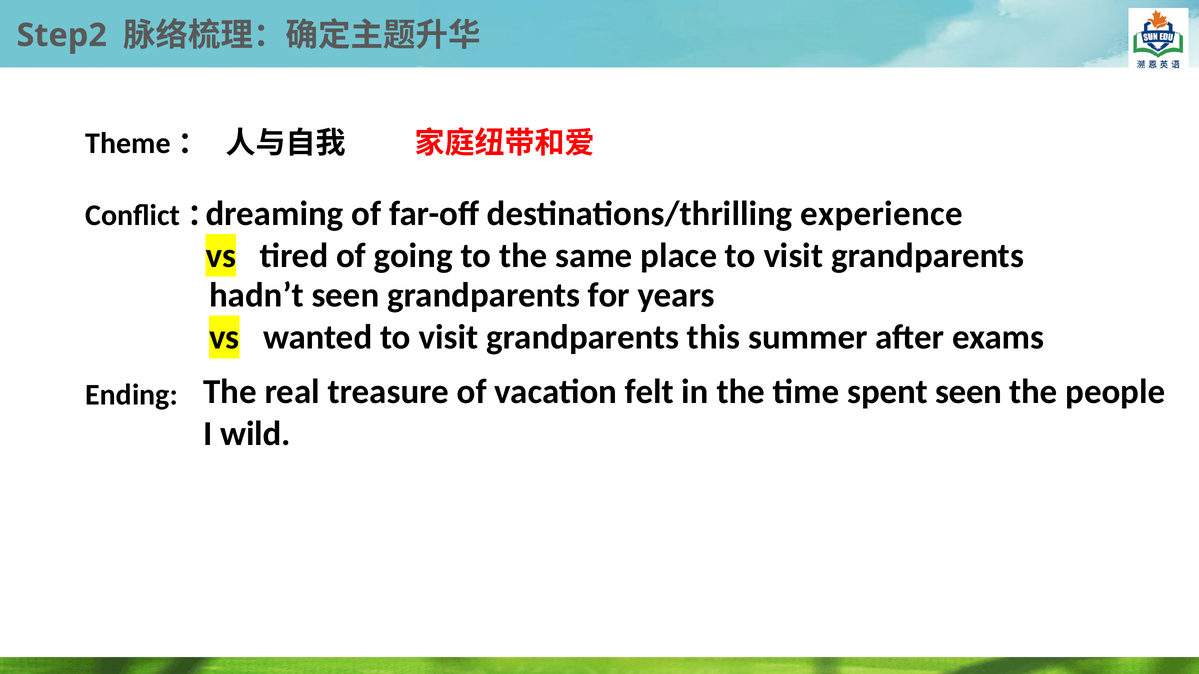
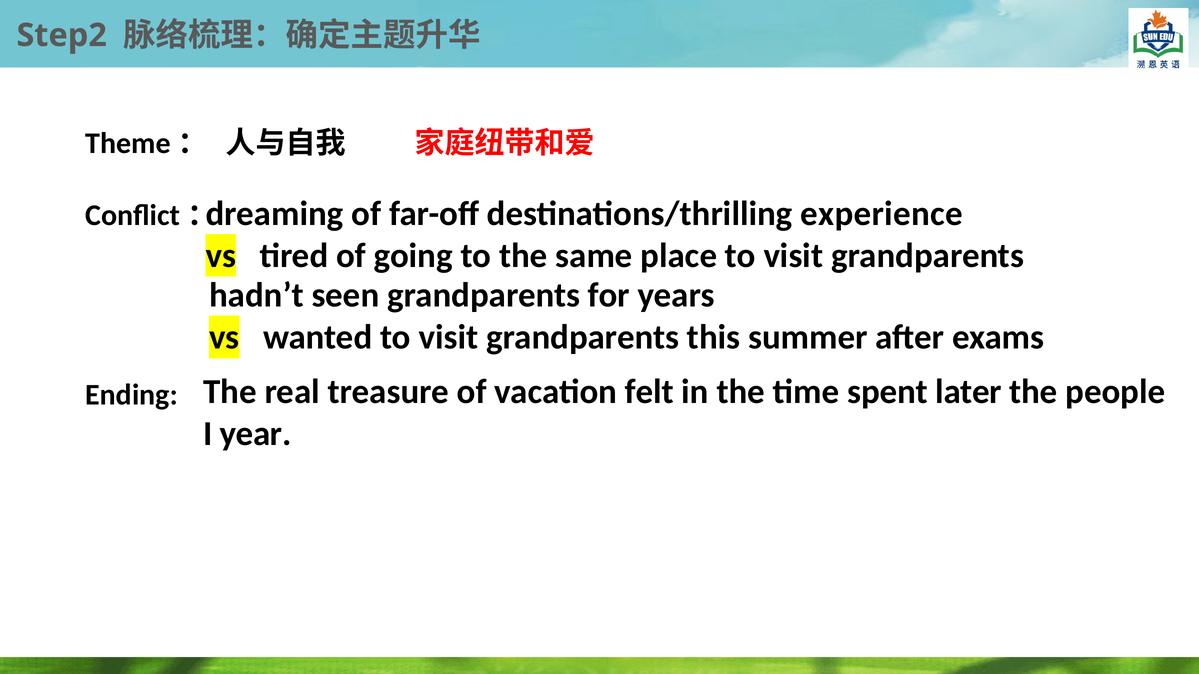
spent seen: seen -> later
wild: wild -> year
